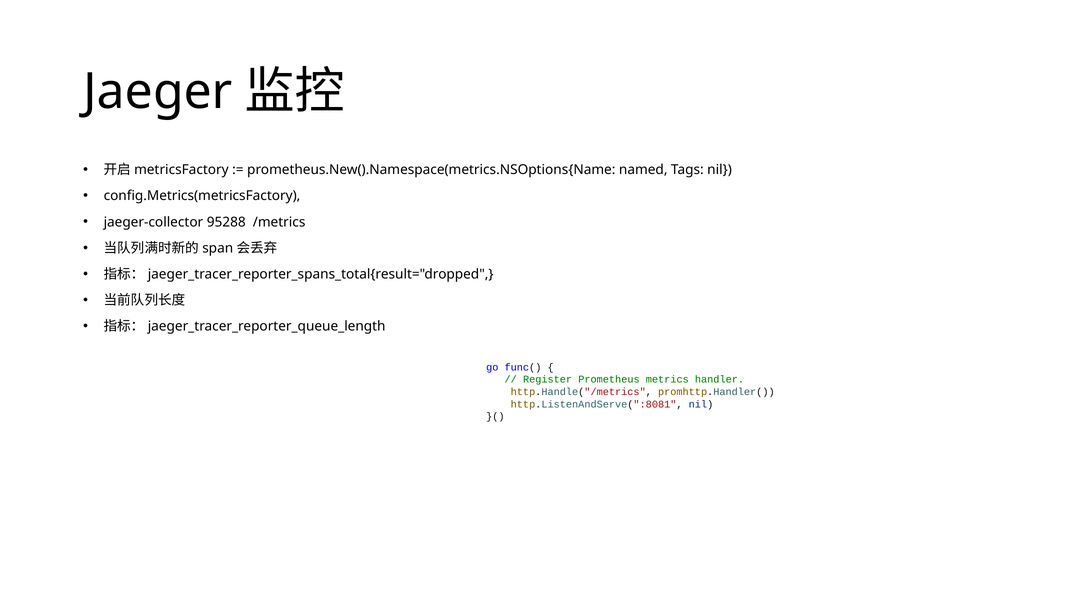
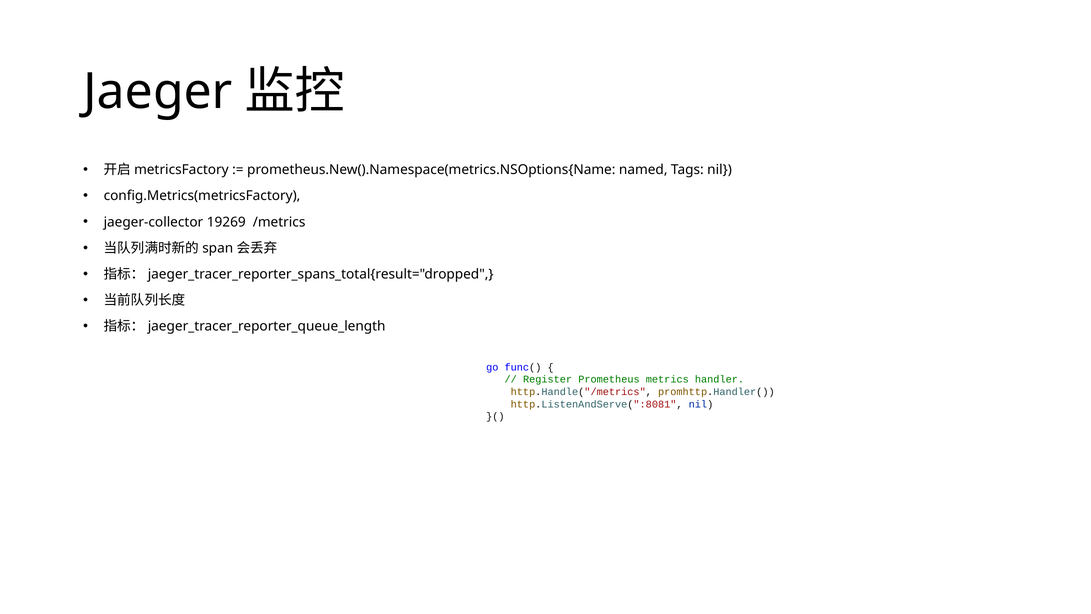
95288: 95288 -> 19269
